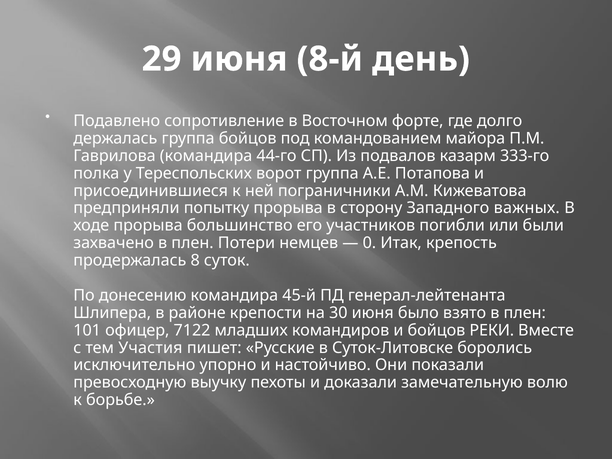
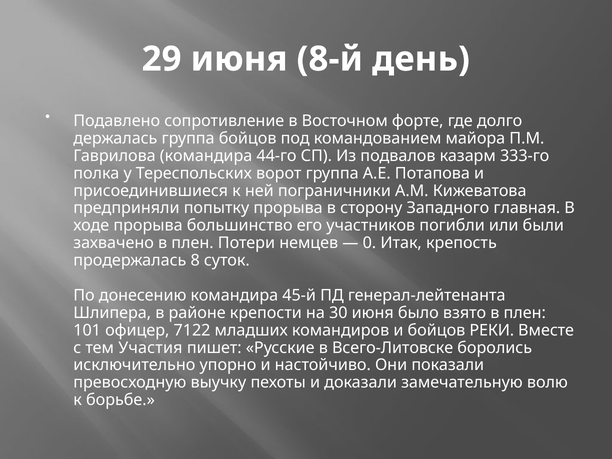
важных: важных -> главная
Суток-Литовске: Суток-Литовске -> Всего-Литовске
